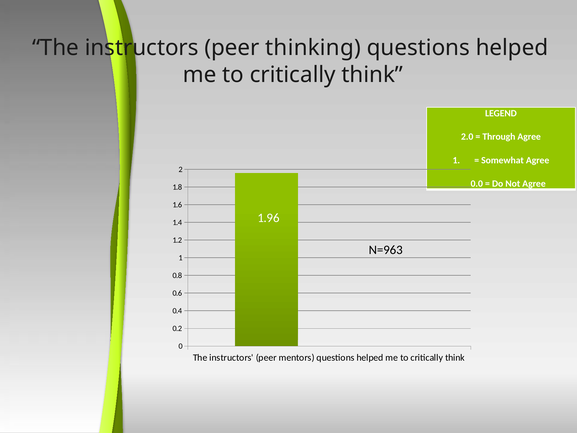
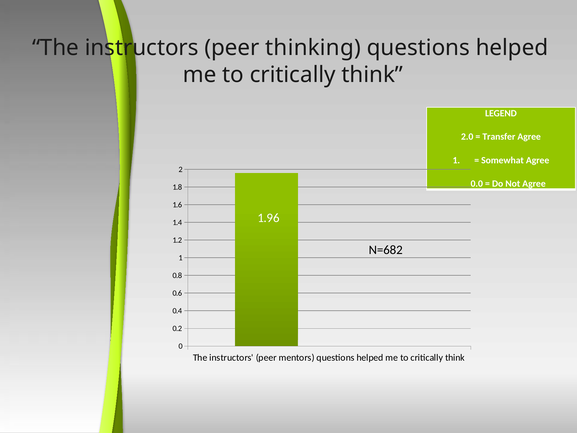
Through: Through -> Transfer
N=963: N=963 -> N=682
